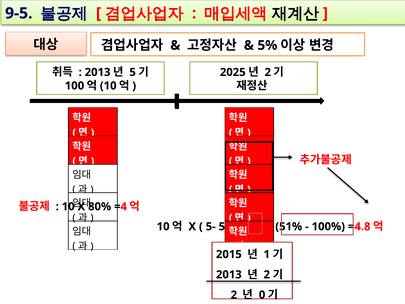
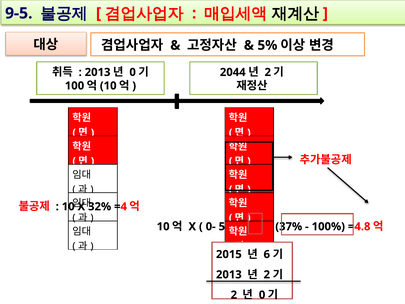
5 at (133, 72): 5 -> 0
2025: 2025 -> 2044
80%: 80% -> 32%
5-: 5- -> 0-
51%: 51% -> 37%
1: 1 -> 6
